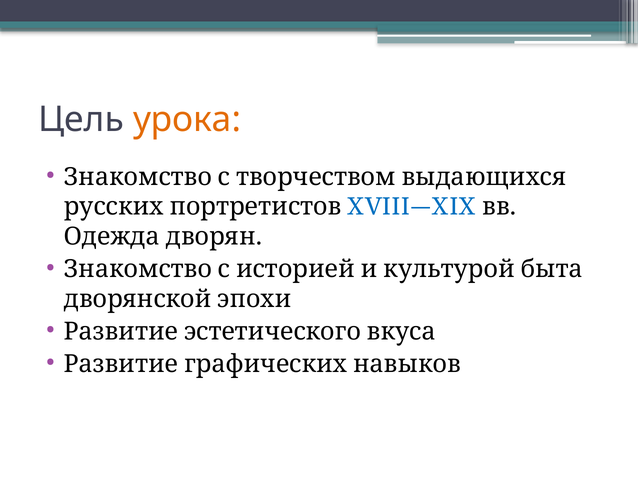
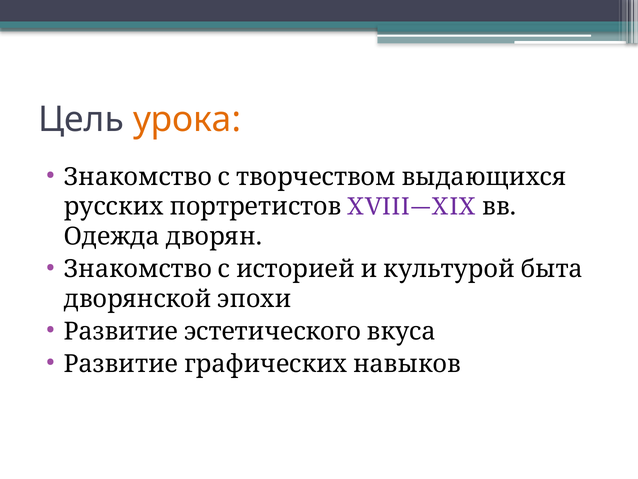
XVIII—XIX colour: blue -> purple
